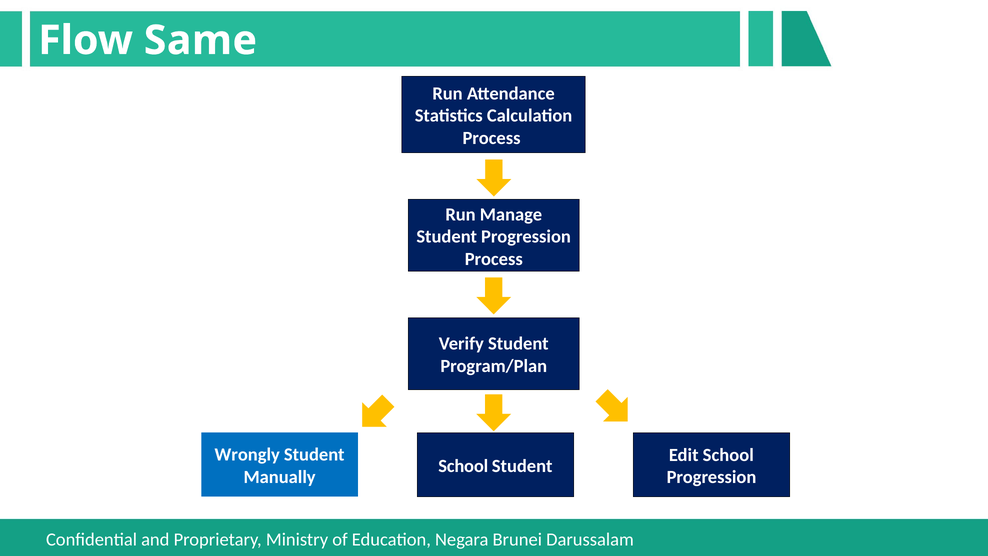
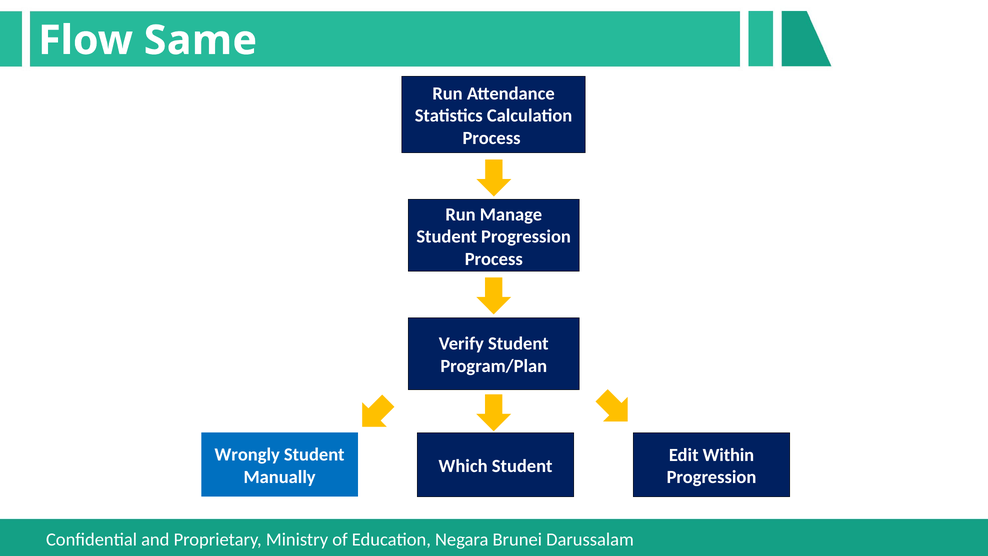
Edit School: School -> Within
School at (463, 466): School -> Which
